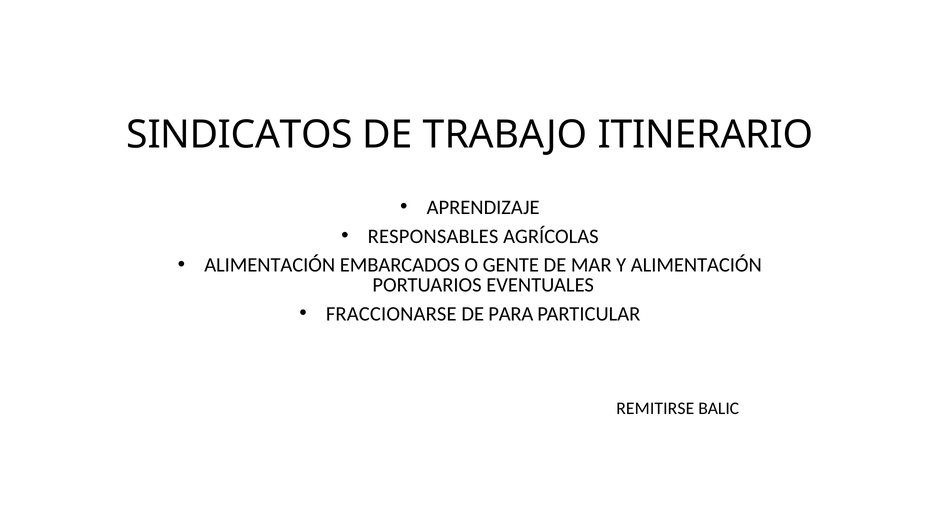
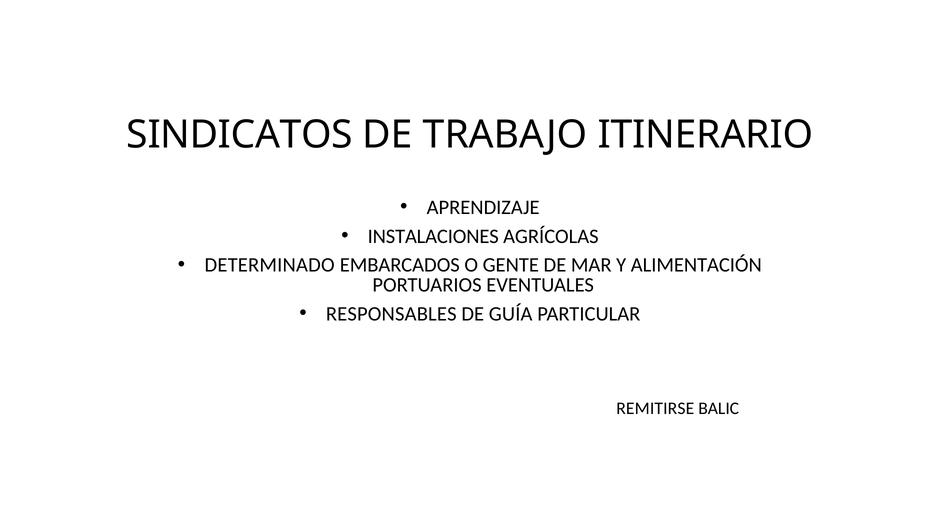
RESPONSABLES: RESPONSABLES -> INSTALACIONES
ALIMENTACIÓN at (270, 265): ALIMENTACIÓN -> DETERMINADO
FRACCIONARSE: FRACCIONARSE -> RESPONSABLES
PARA: PARA -> GUÍA
